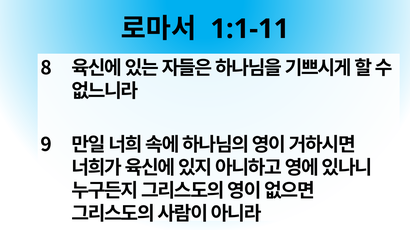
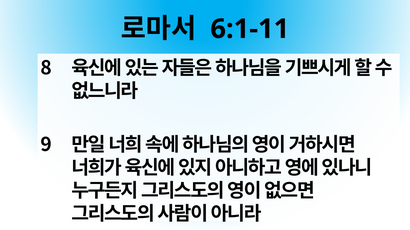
1:1-11: 1:1-11 -> 6:1-11
